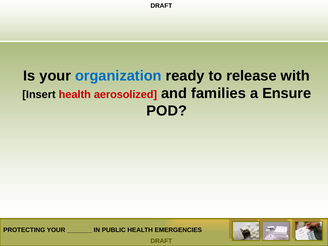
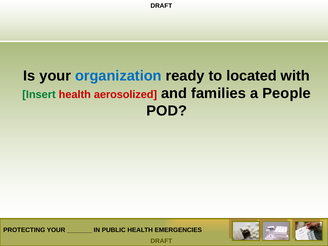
release: release -> located
Insert colour: black -> green
Ensure: Ensure -> People
